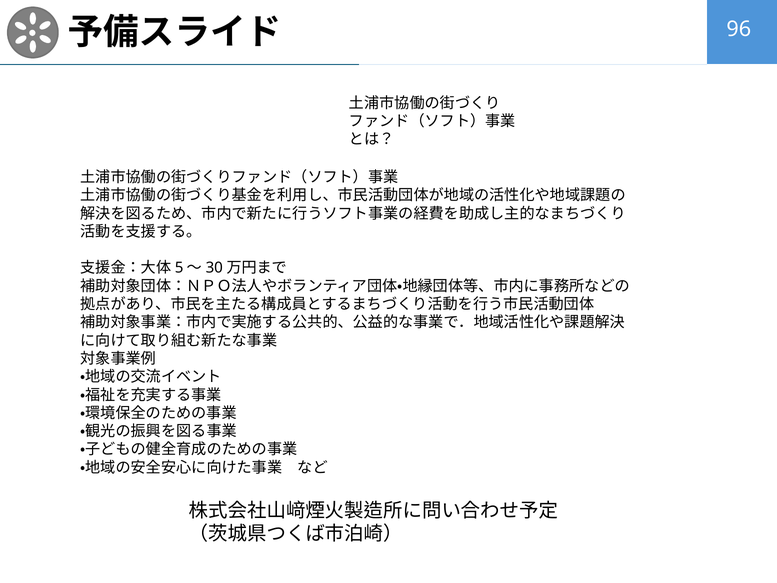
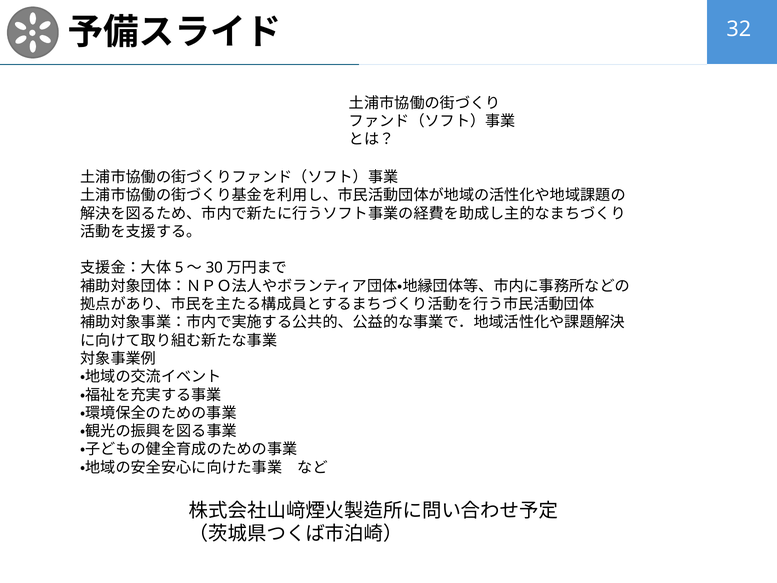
96: 96 -> 32
